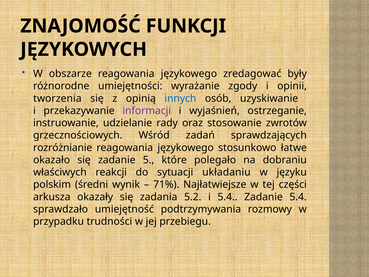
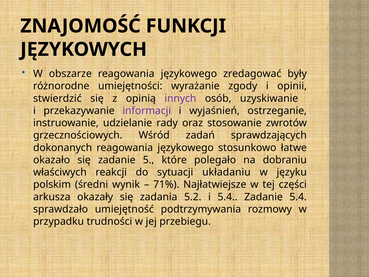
tworzenia: tworzenia -> stwierdzić
innych colour: blue -> purple
rozróżnianie: rozróżnianie -> dokonanych
